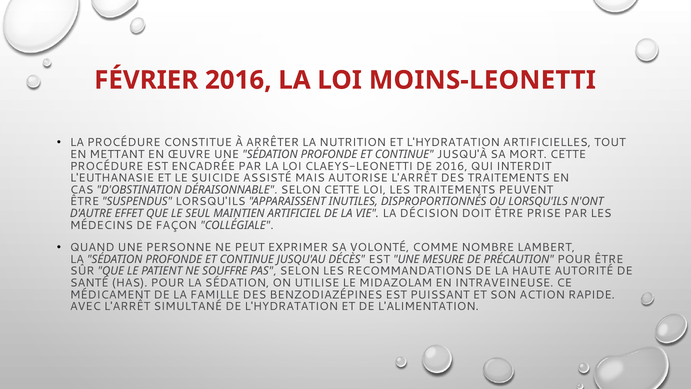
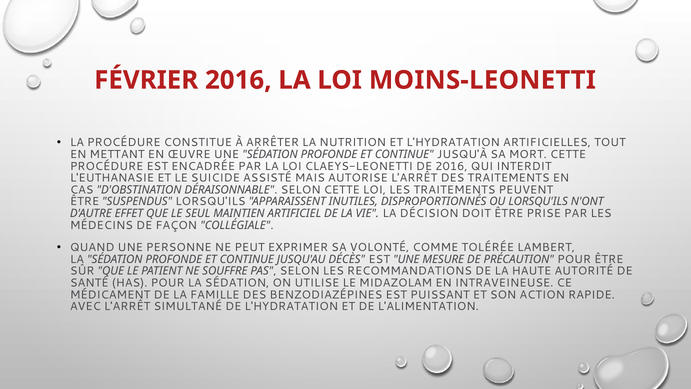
NOMBRE: NOMBRE -> TOLÉRÉE
